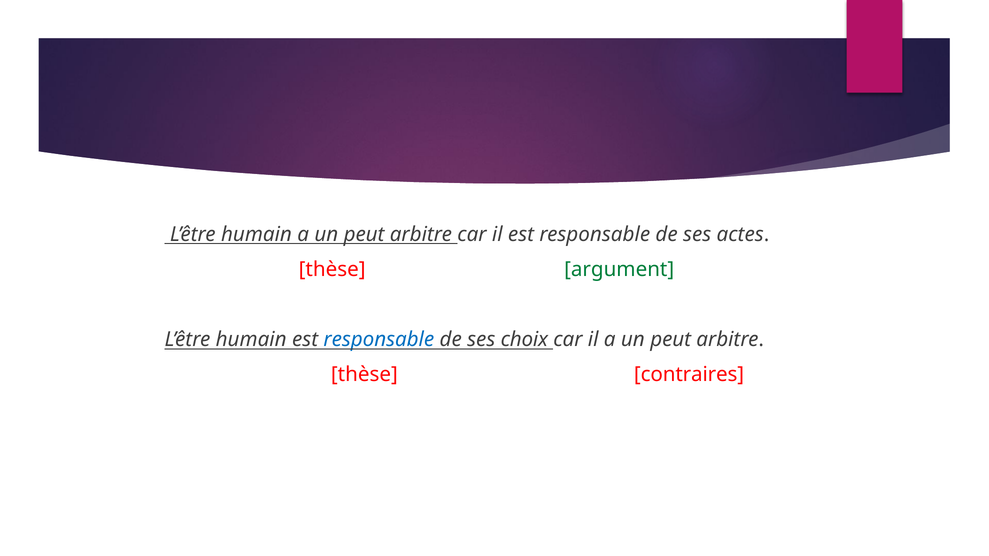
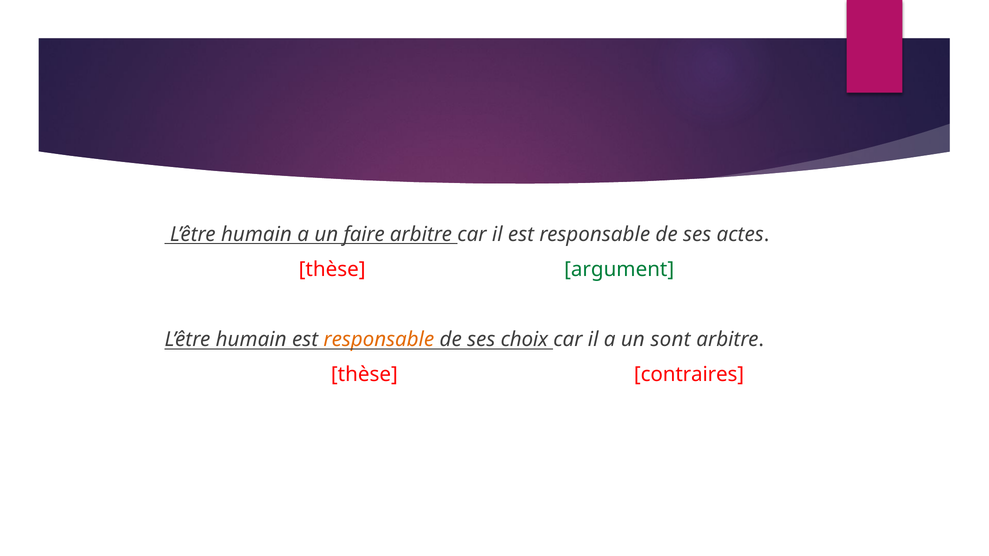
humain a un peut: peut -> faire
responsable at (379, 340) colour: blue -> orange
il a un peut: peut -> sont
